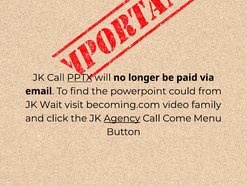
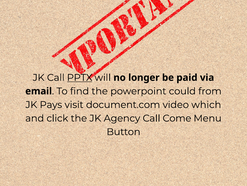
Wait: Wait -> Pays
becoming.com: becoming.com -> document.com
family: family -> which
Agency underline: present -> none
